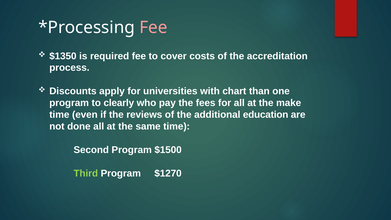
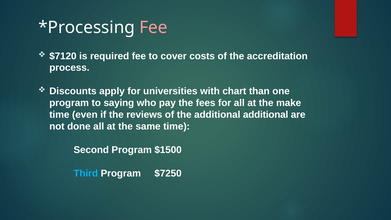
$1350: $1350 -> $7120
clearly: clearly -> saying
additional education: education -> additional
Third colour: light green -> light blue
$1270: $1270 -> $7250
